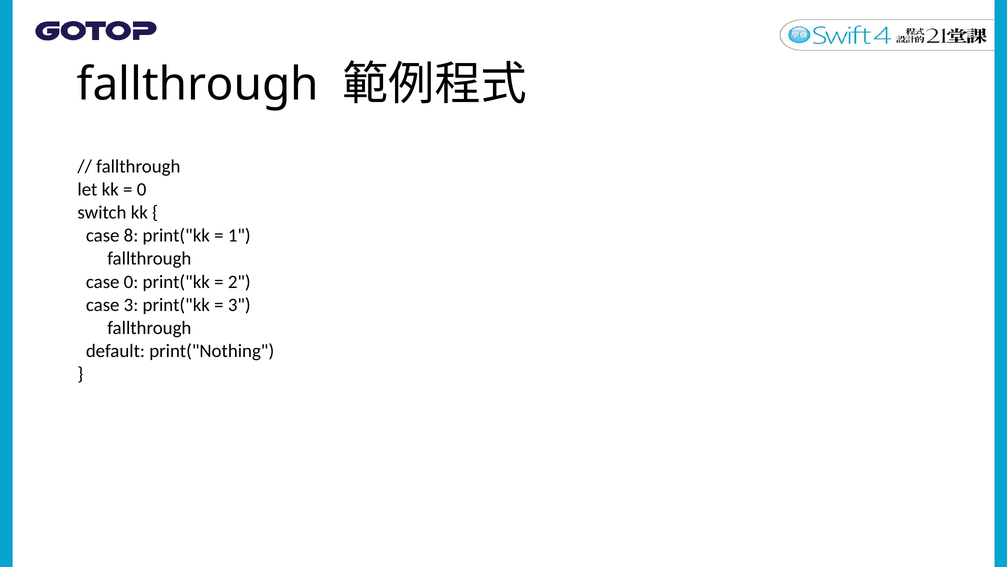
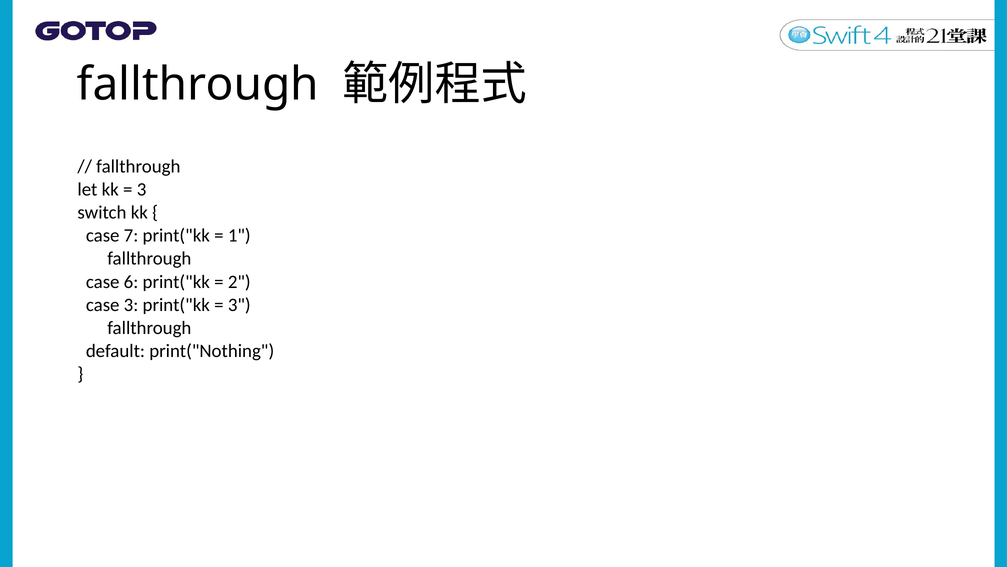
0 at (142, 189): 0 -> 3
8: 8 -> 7
case 0: 0 -> 6
